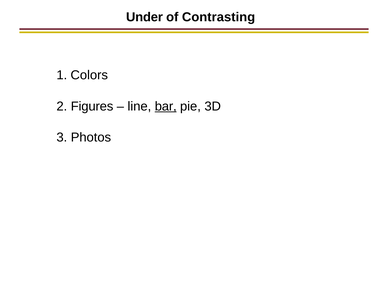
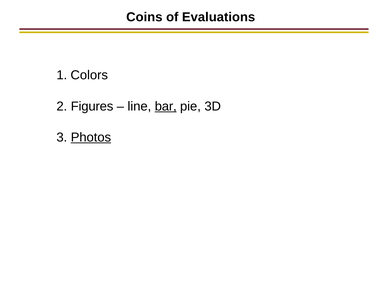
Under: Under -> Coins
Contrasting: Contrasting -> Evaluations
Photos underline: none -> present
